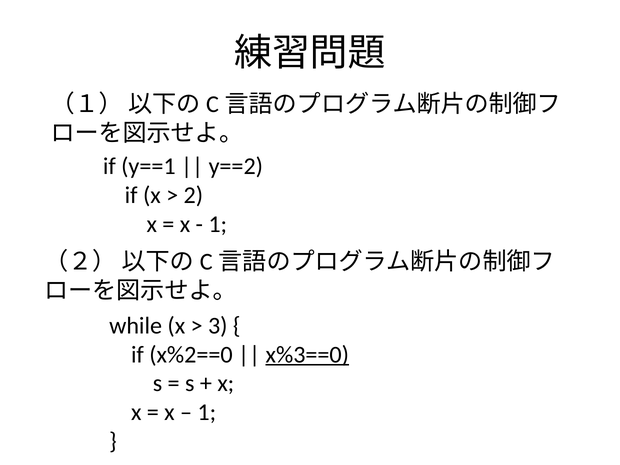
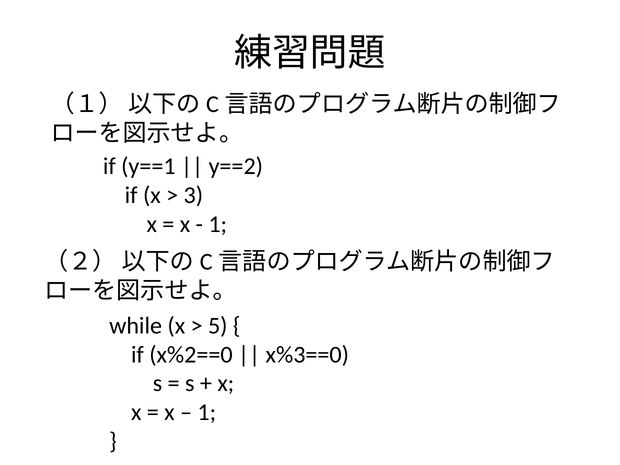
2: 2 -> 3
3: 3 -> 5
x%3==0 underline: present -> none
